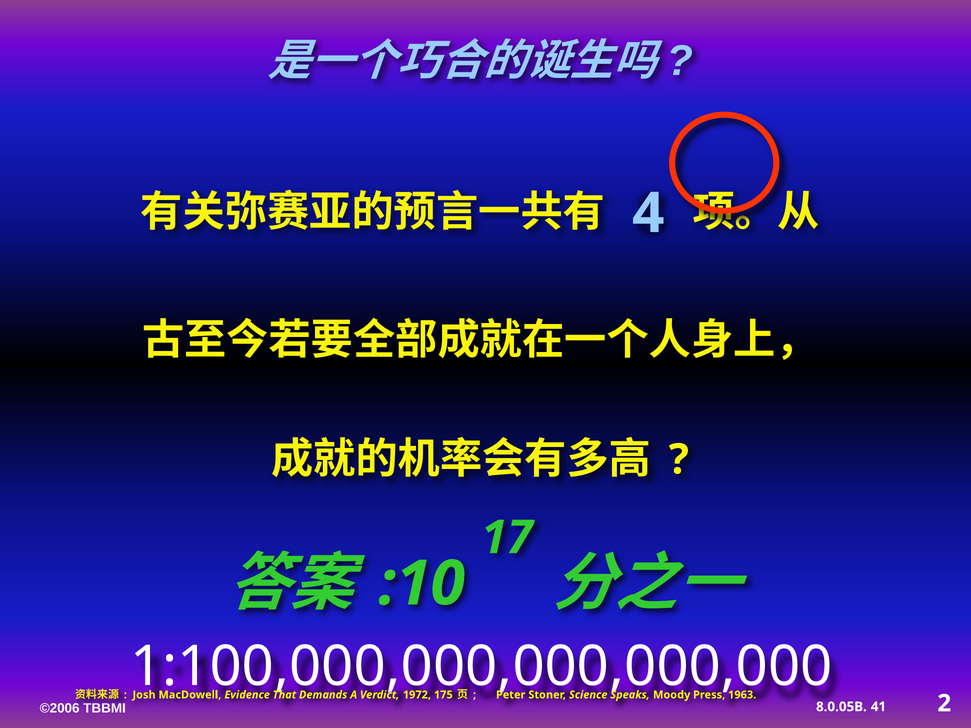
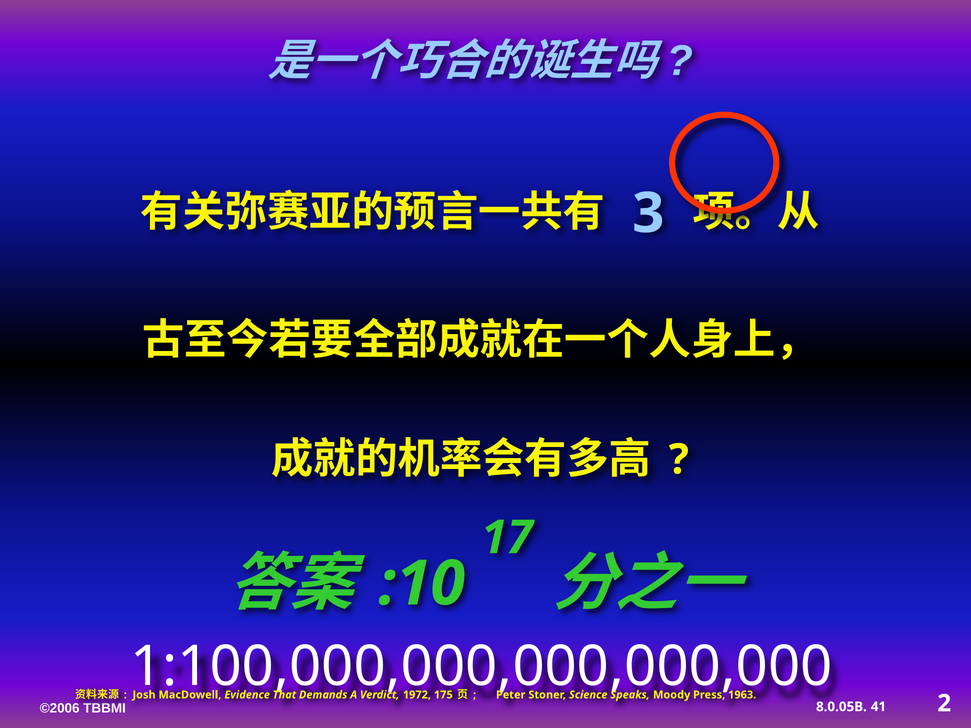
4: 4 -> 3
